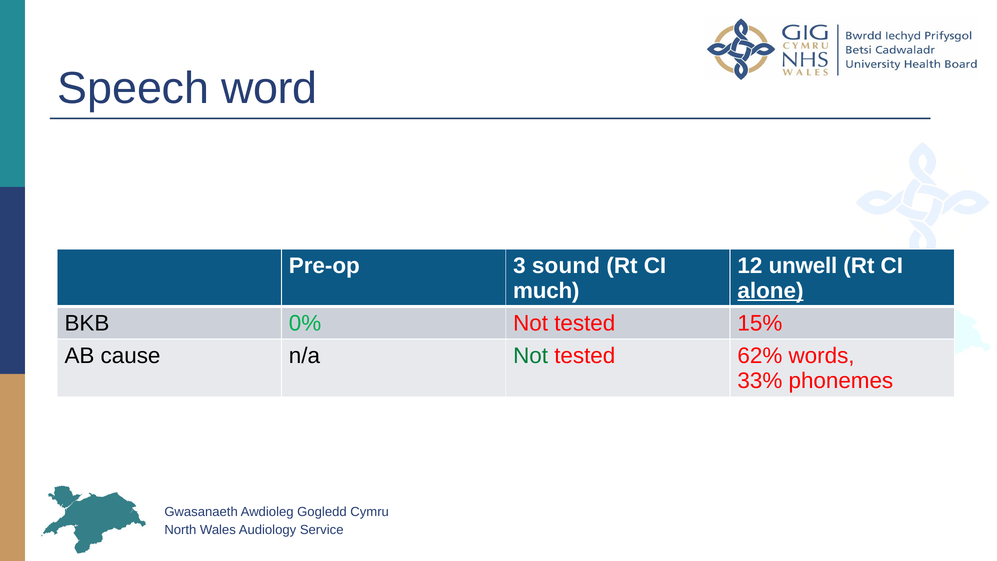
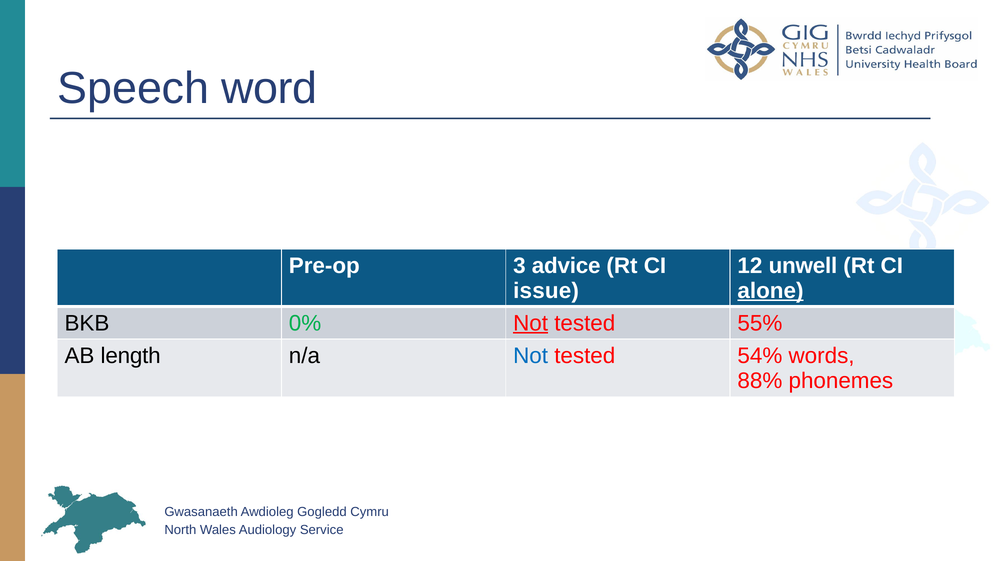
sound: sound -> advice
much: much -> issue
Not at (531, 323) underline: none -> present
15%: 15% -> 55%
cause: cause -> length
Not at (531, 356) colour: green -> blue
62%: 62% -> 54%
33%: 33% -> 88%
